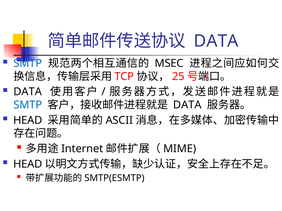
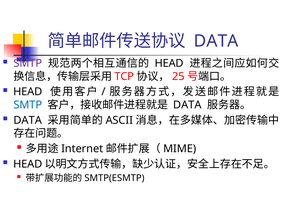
SMTP at (28, 63) colour: blue -> purple
MSEC at (169, 63): MSEC -> HEAD
DATA at (28, 92): DATA -> HEAD
HEAD at (28, 120): HEAD -> DATA
